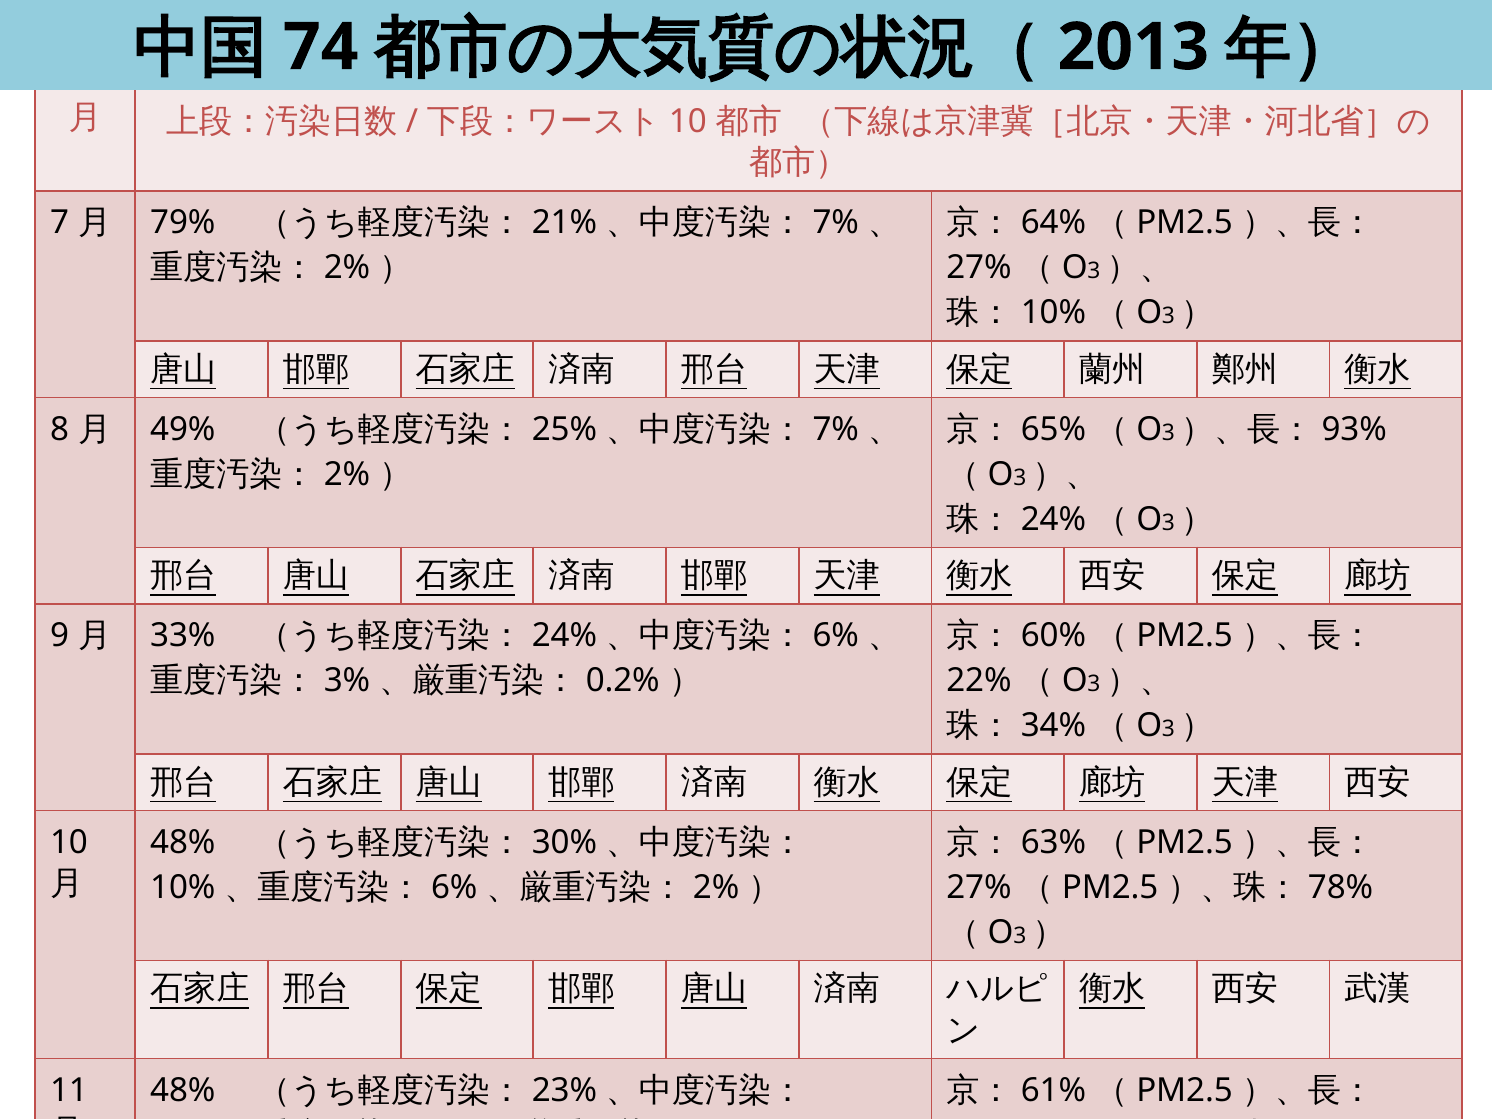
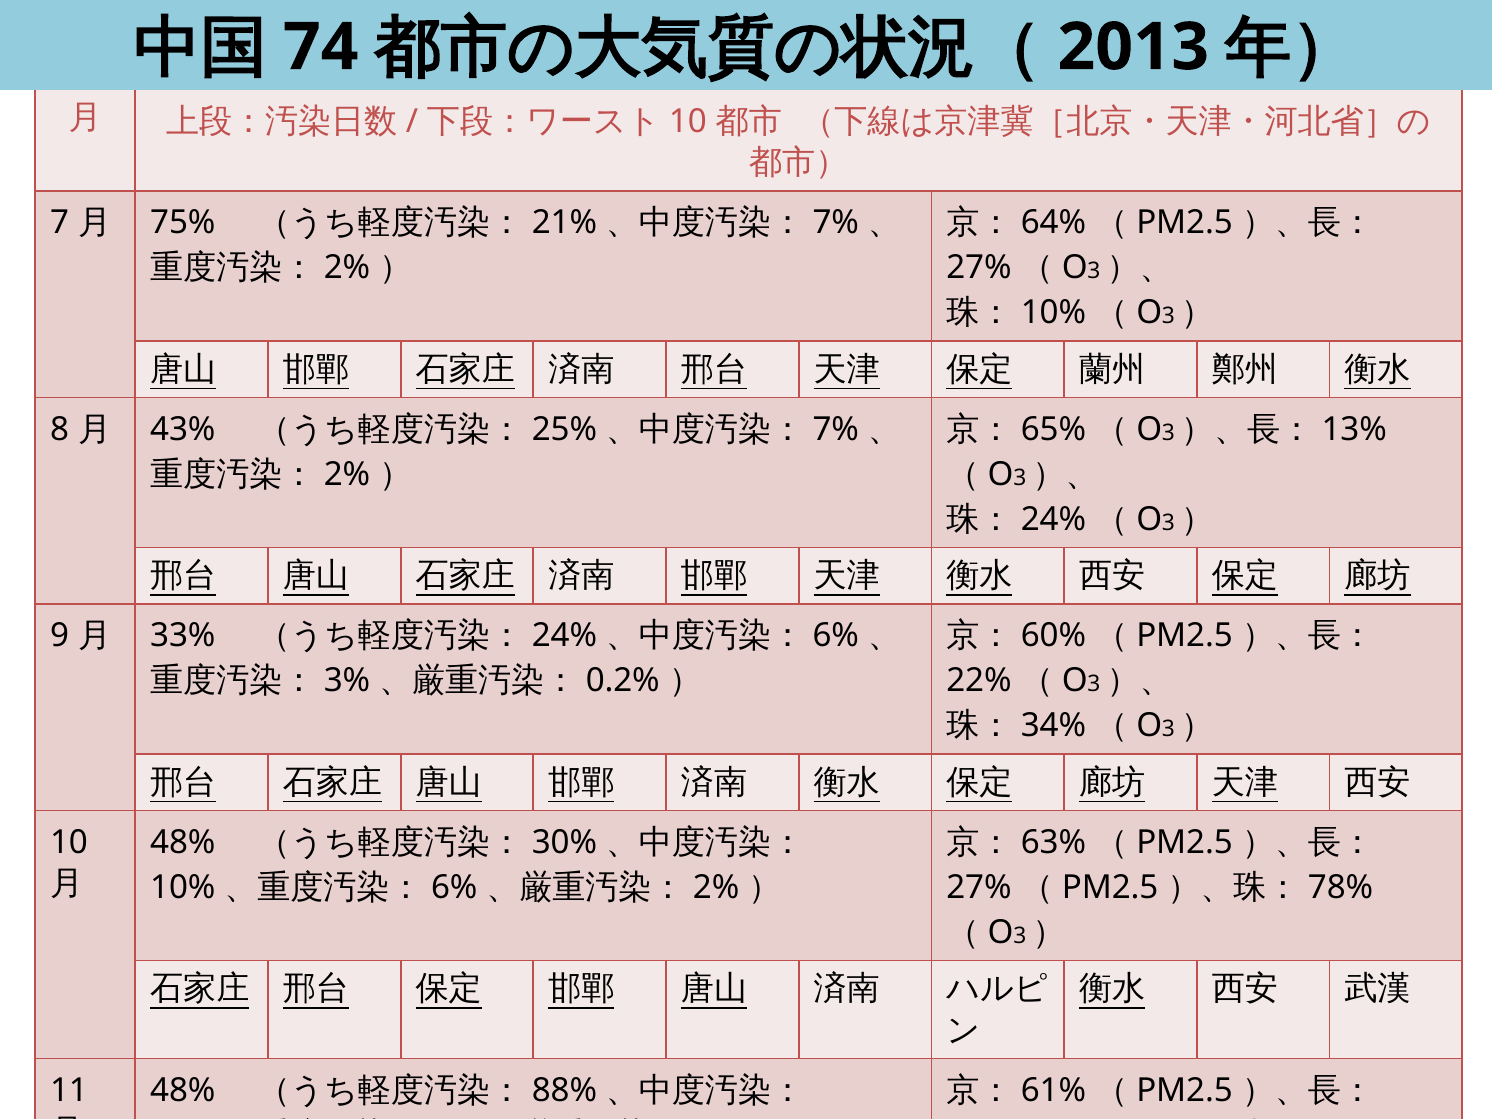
79%: 79% -> 75%
93%: 93% -> 13%
49%: 49% -> 43%
23%: 23% -> 88%
